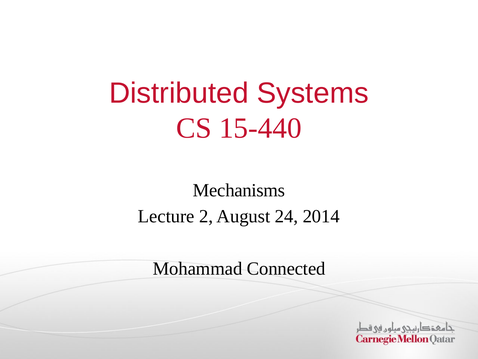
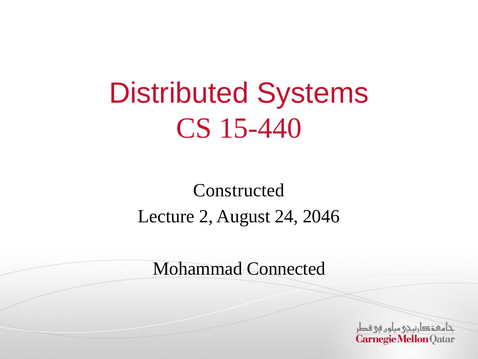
Mechanisms: Mechanisms -> Constructed
2014: 2014 -> 2046
